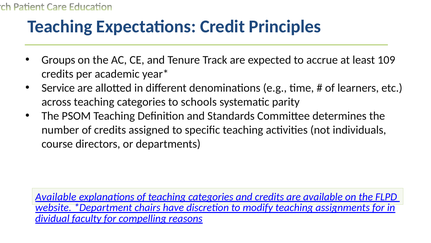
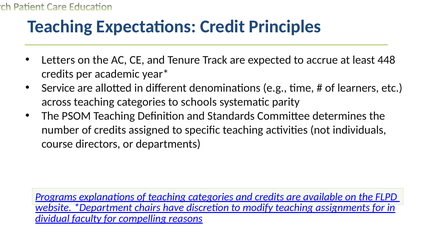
Groups: Groups -> Letters
109: 109 -> 448
Available at (56, 196): Available -> Programs
